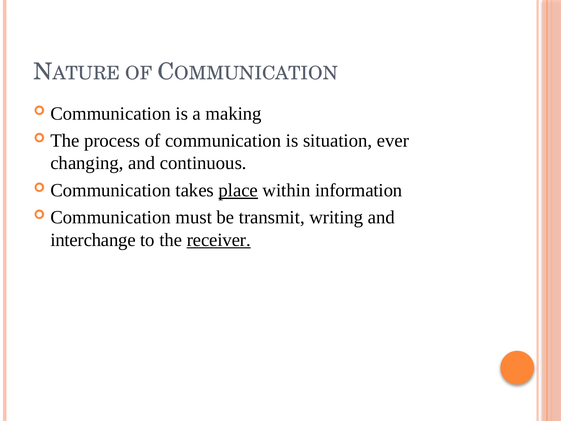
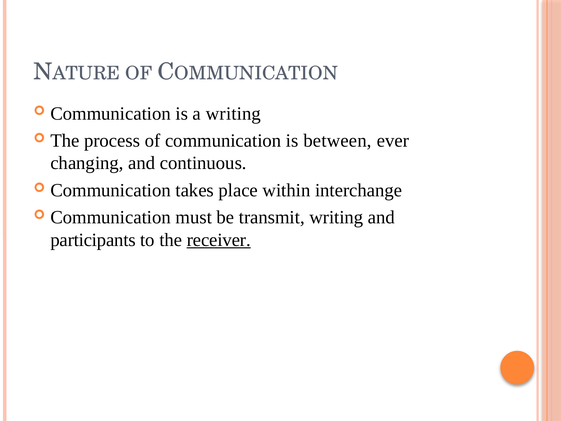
a making: making -> writing
situation: situation -> between
place underline: present -> none
information: information -> interchange
interchange: interchange -> participants
